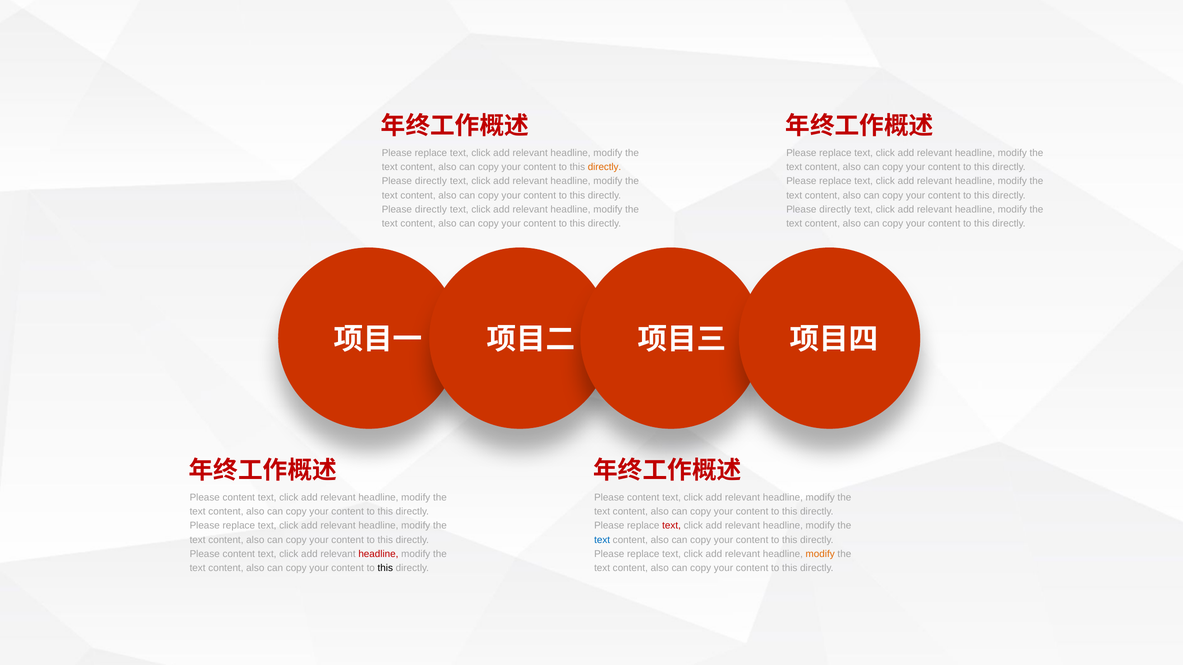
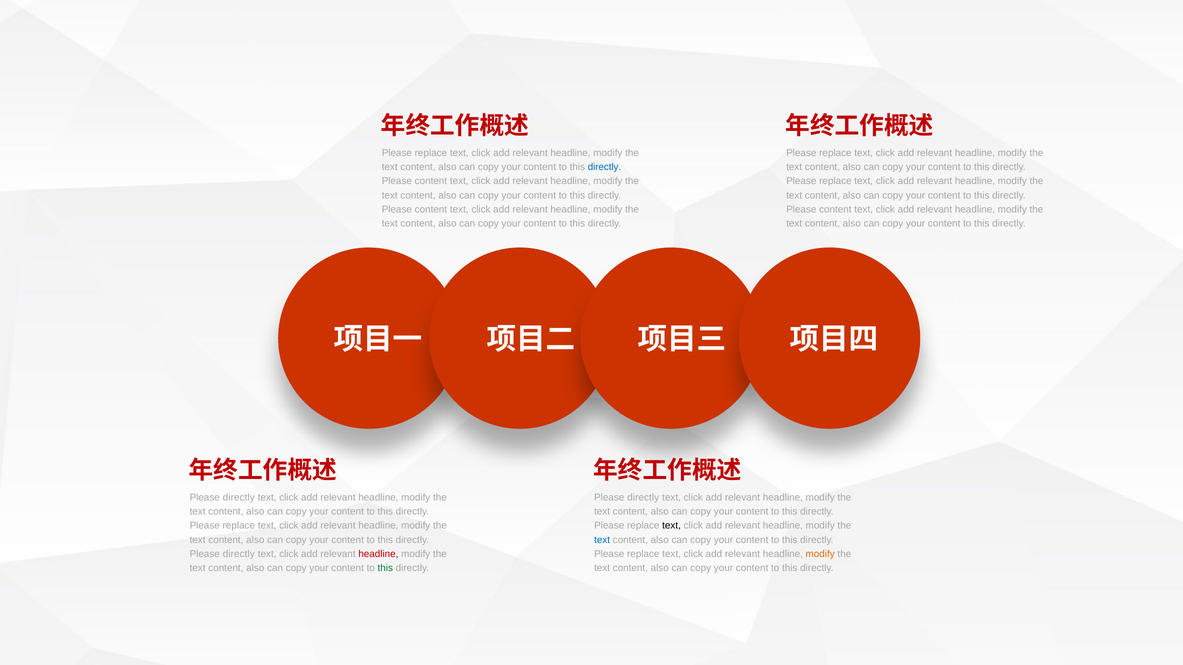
directly at (604, 167) colour: orange -> blue
directly at (431, 181): directly -> content
directly at (431, 210): directly -> content
directly at (835, 210): directly -> content
content at (239, 498): content -> directly
content at (643, 498): content -> directly
text at (672, 526) colour: red -> black
content at (239, 554): content -> directly
this at (385, 569) colour: black -> green
